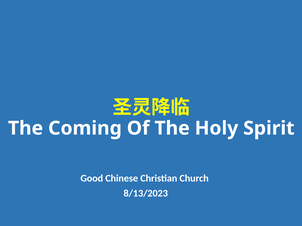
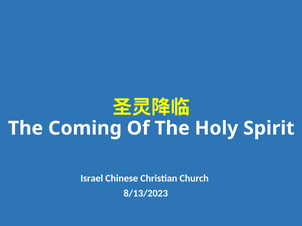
Good: Good -> Israel
